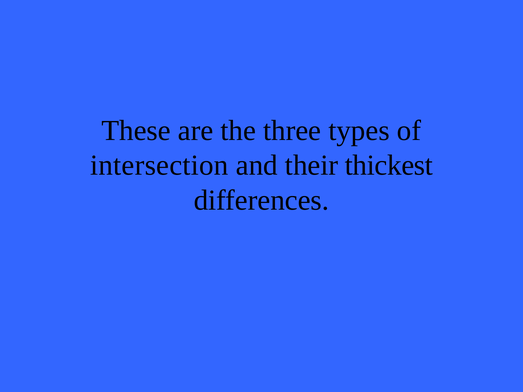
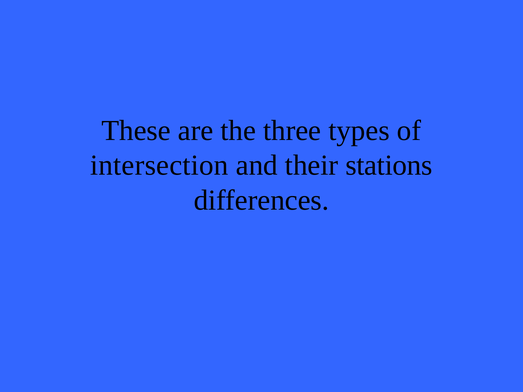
thickest: thickest -> stations
